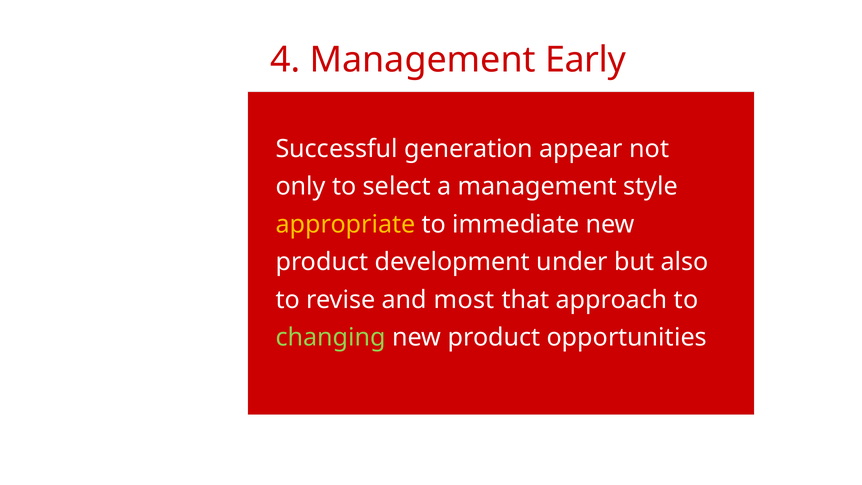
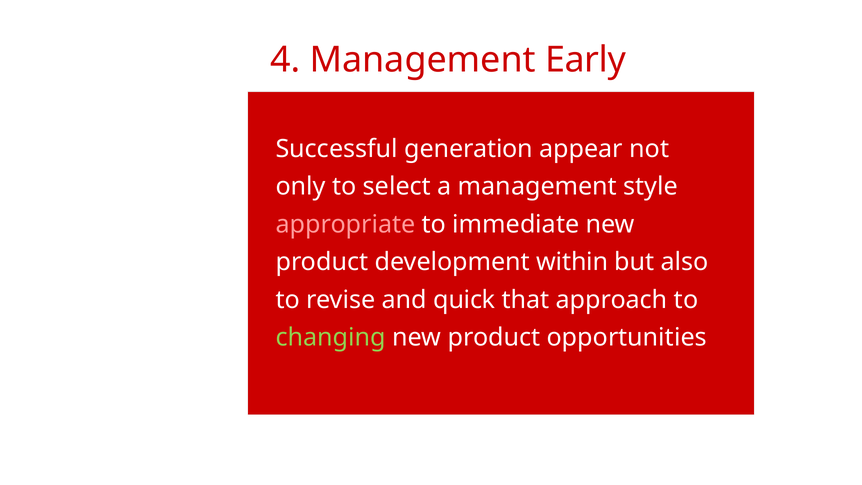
appropriate colour: yellow -> pink
under: under -> within
most: most -> quick
